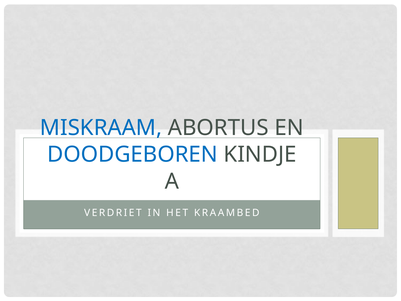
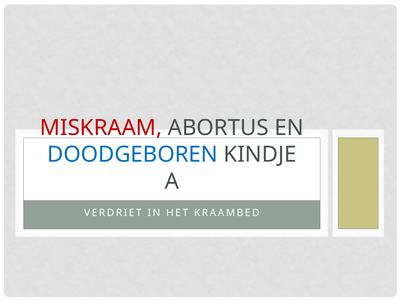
MISKRAAM colour: blue -> red
